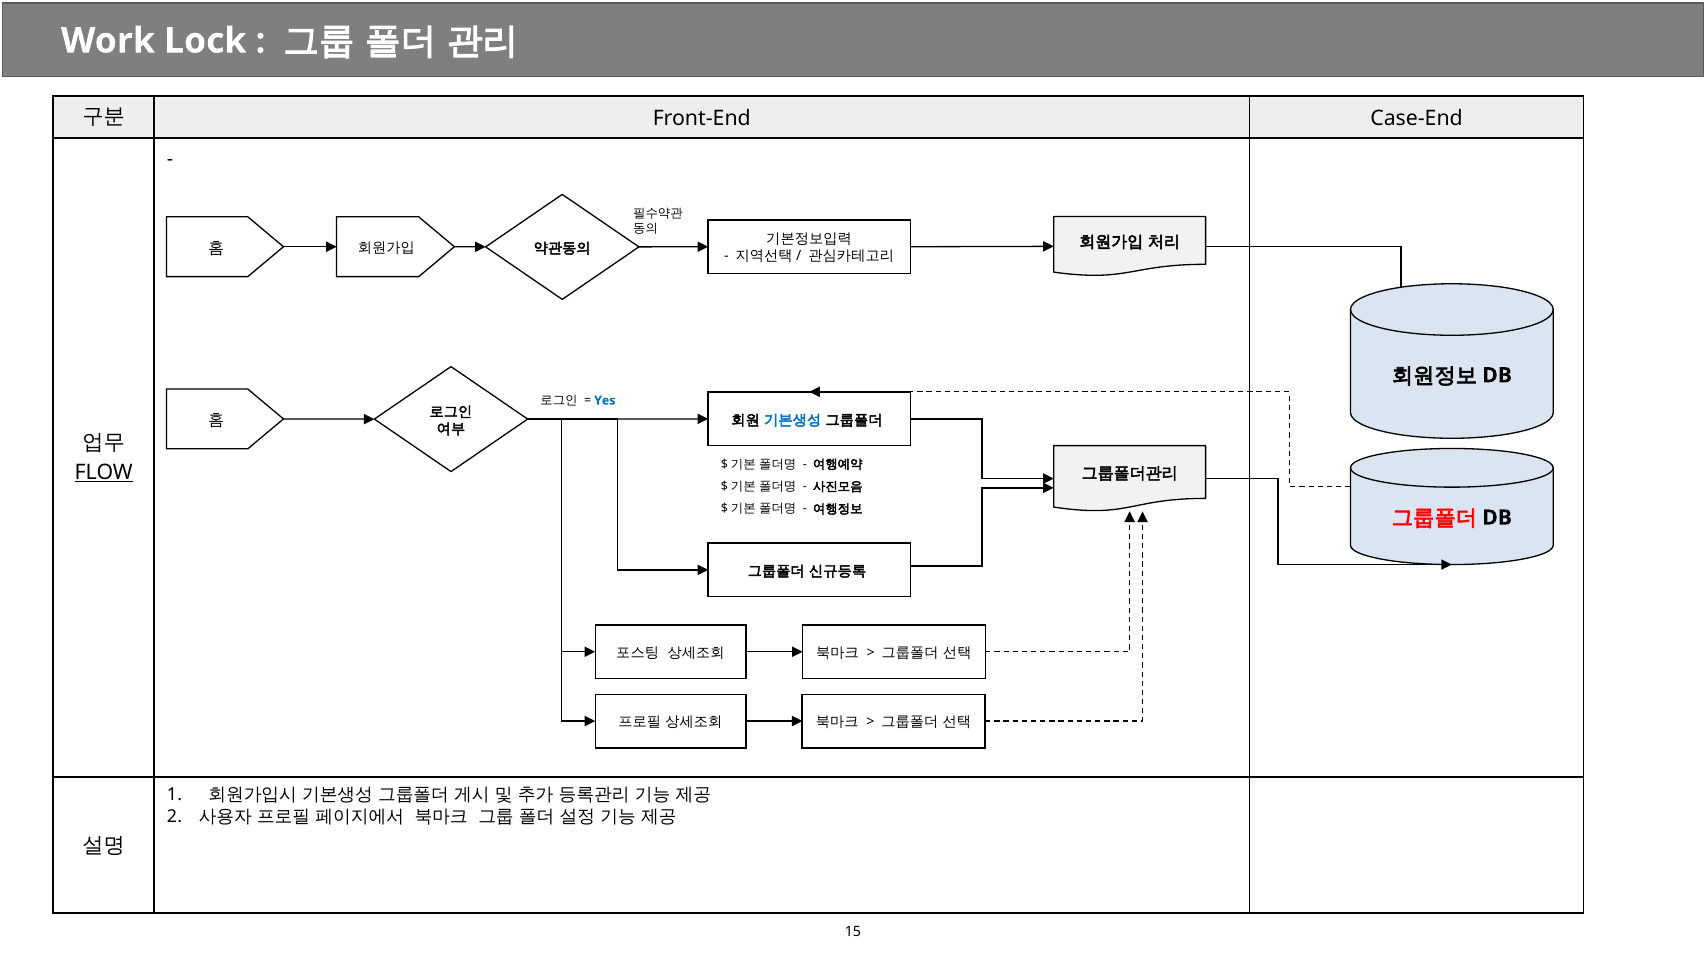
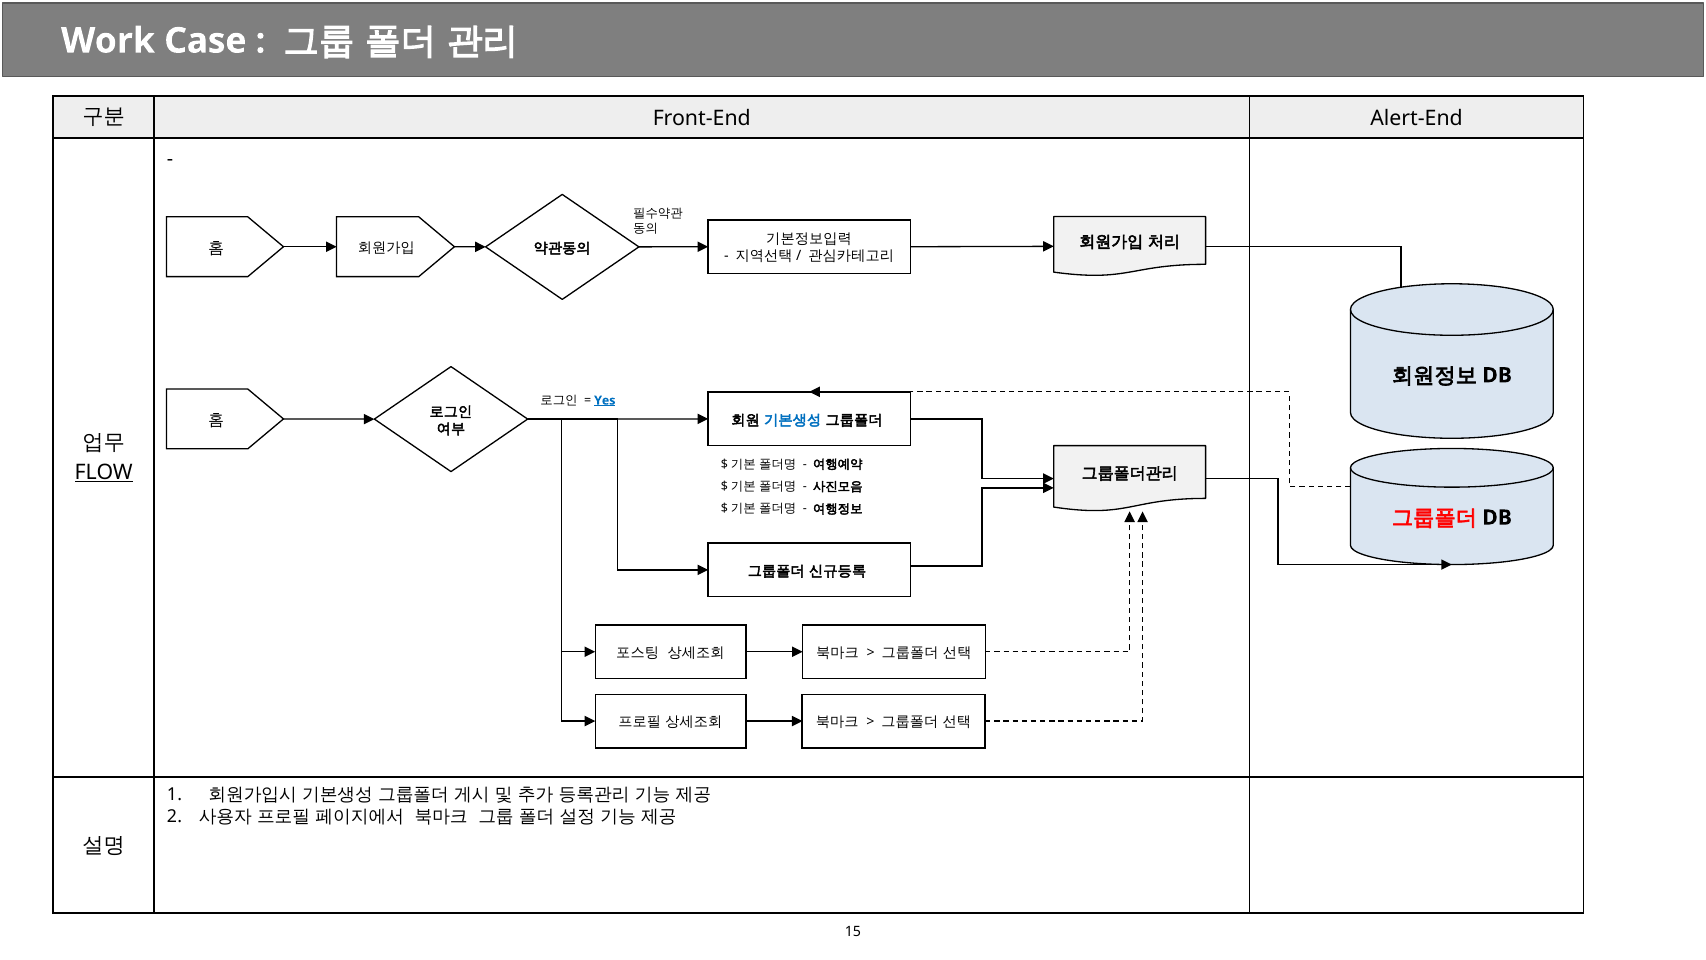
Lock: Lock -> Case
Case-End: Case-End -> Alert-End
Yes underline: none -> present
